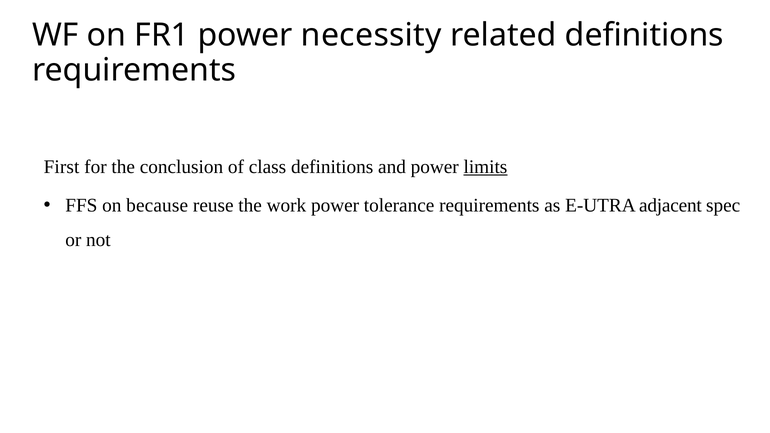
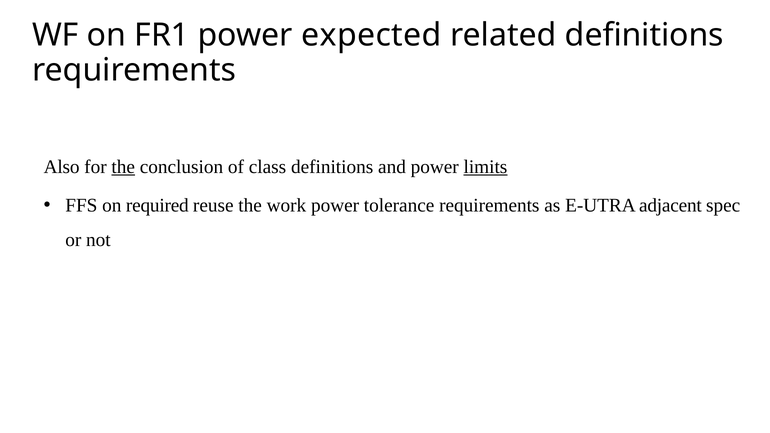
necessity: necessity -> expected
First: First -> Also
the at (123, 167) underline: none -> present
because: because -> required
